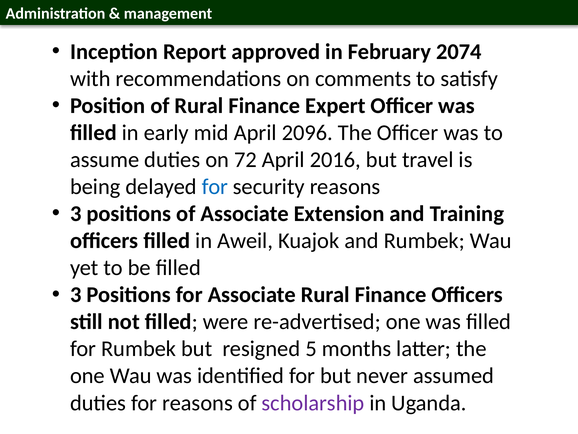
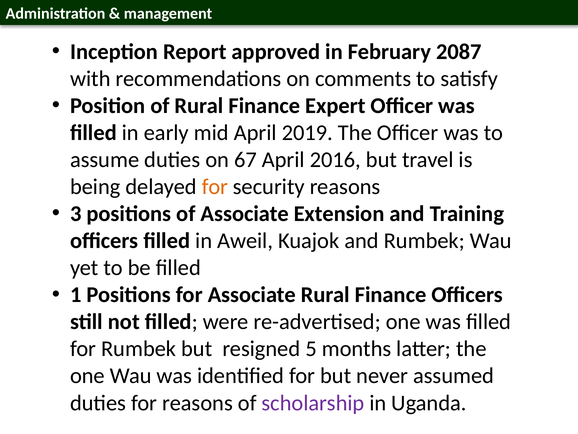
2074: 2074 -> 2087
2096: 2096 -> 2019
72: 72 -> 67
for at (215, 187) colour: blue -> orange
3 at (76, 295): 3 -> 1
